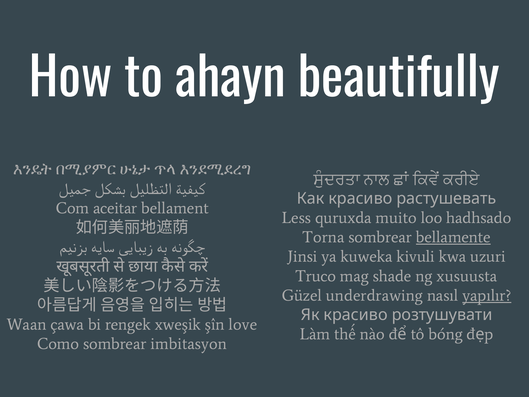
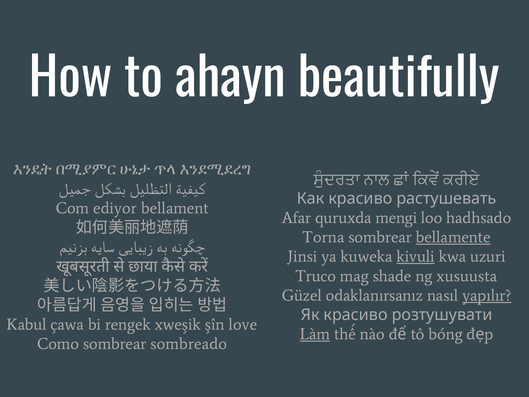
aceitar: aceitar -> ediyor
Less: Less -> Afar
muito: muito -> mengi
kivuli underline: none -> present
underdrawing: underdrawing -> odaklanırsanız
Waan: Waan -> Kabul
Làm underline: none -> present
imbitasyon: imbitasyon -> sombreado
